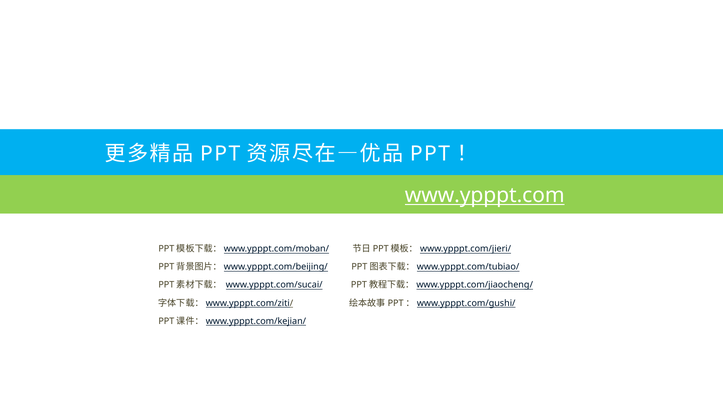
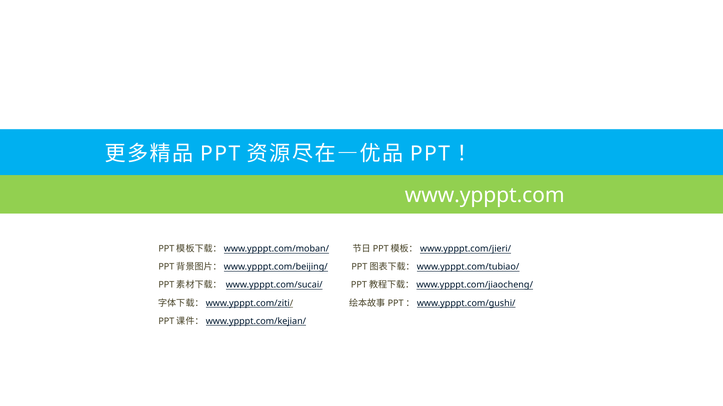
www.ypppt.com underline: present -> none
